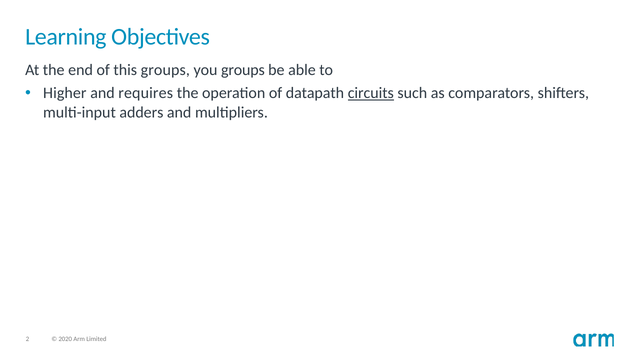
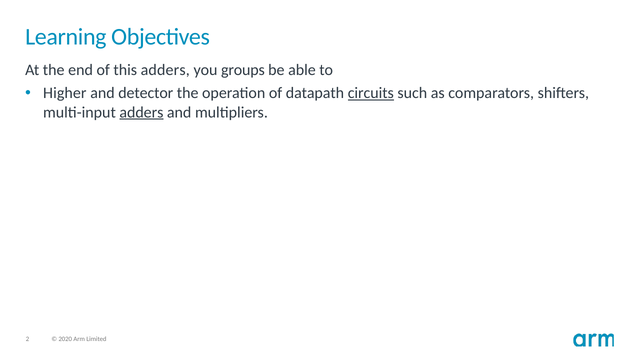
this groups: groups -> adders
requires: requires -> detector
adders at (141, 112) underline: none -> present
